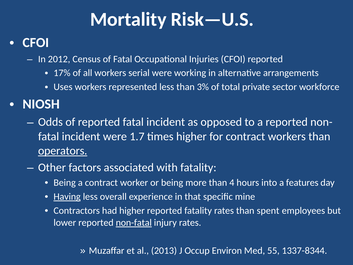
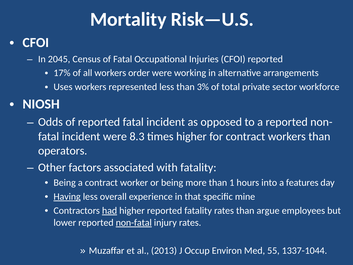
2012: 2012 -> 2045
serial: serial -> order
1.7: 1.7 -> 8.3
operators underline: present -> none
4: 4 -> 1
had underline: none -> present
spent: spent -> argue
1337-8344: 1337-8344 -> 1337-1044
